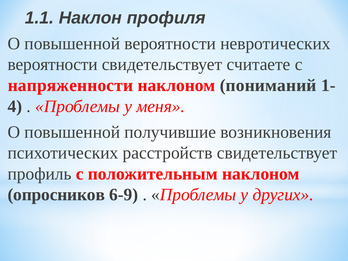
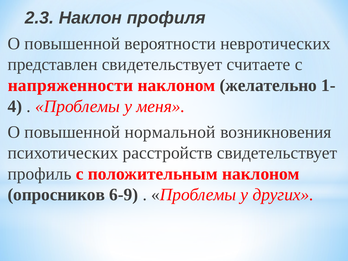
1.1: 1.1 -> 2.3
вероятности at (53, 65): вероятности -> представлен
пониманий: пониманий -> желательно
получившие: получившие -> нормальной
